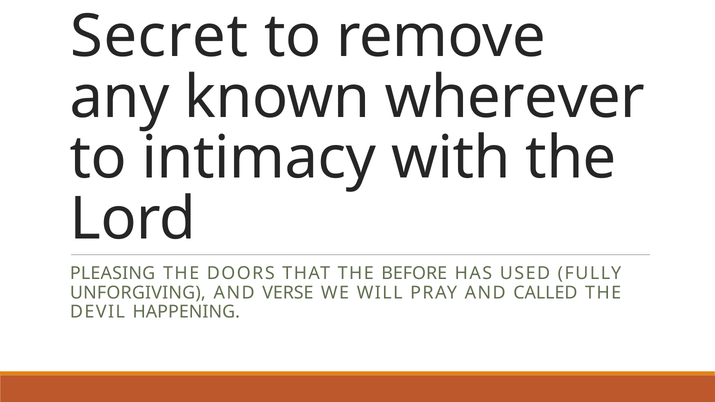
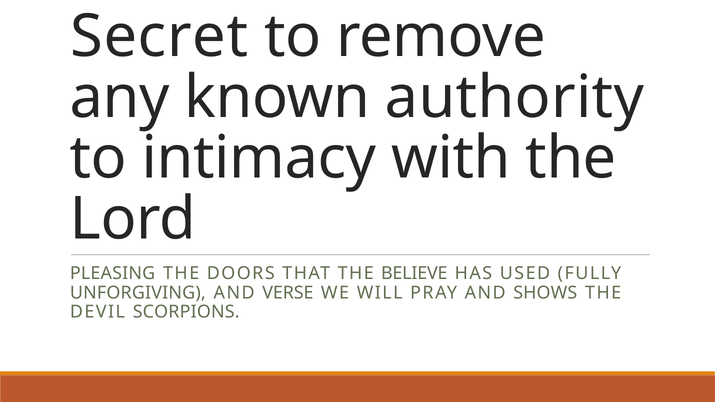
wherever: wherever -> authority
BEFORE: BEFORE -> BELIEVE
CALLED: CALLED -> SHOWS
HAPPENING: HAPPENING -> SCORPIONS
